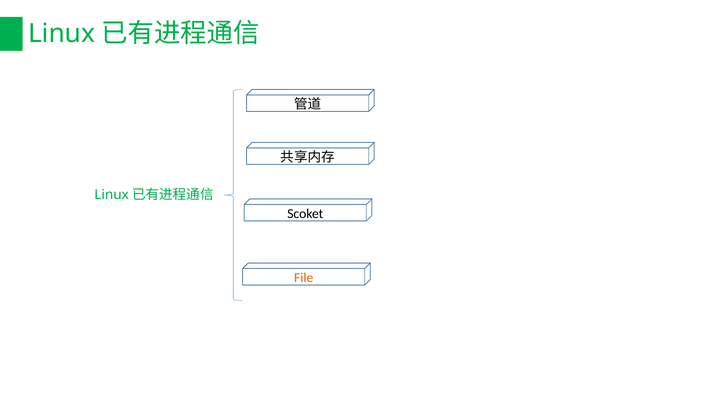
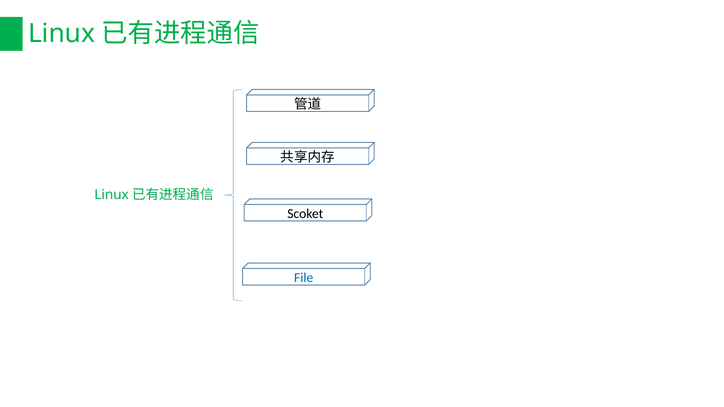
File colour: orange -> blue
